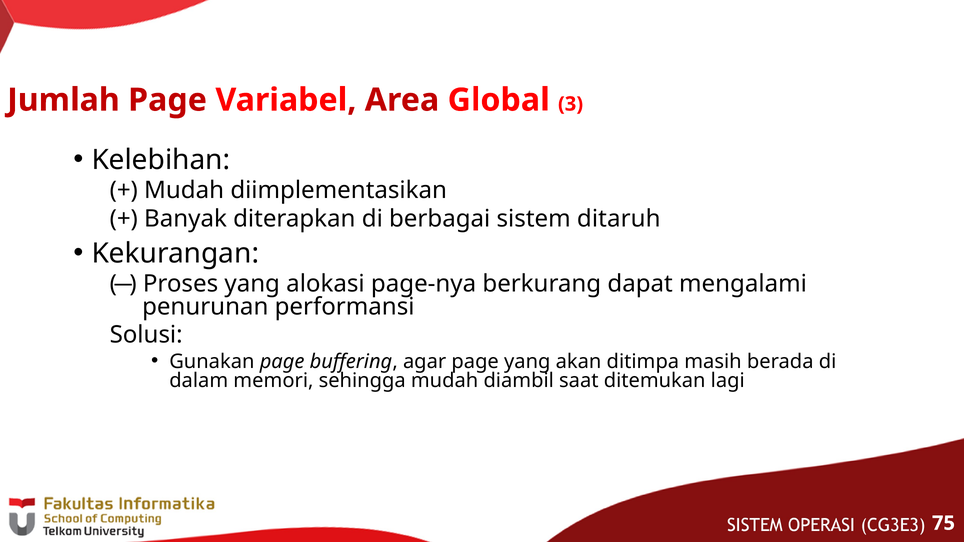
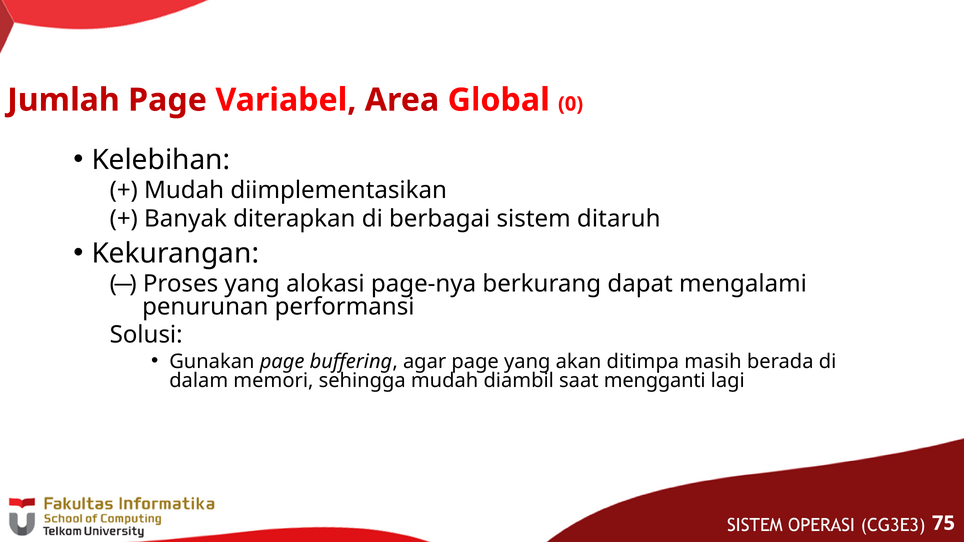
3: 3 -> 0
ditemukan: ditemukan -> mengganti
